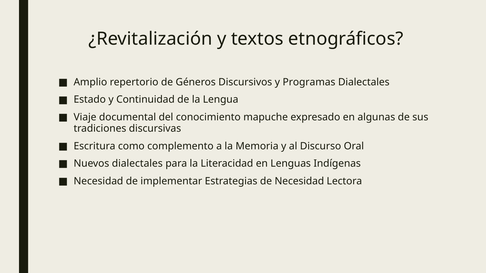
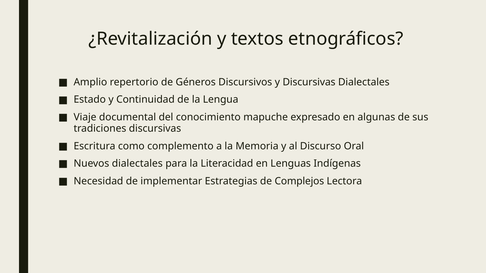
y Programas: Programas -> Discursivas
de Necesidad: Necesidad -> Complejos
